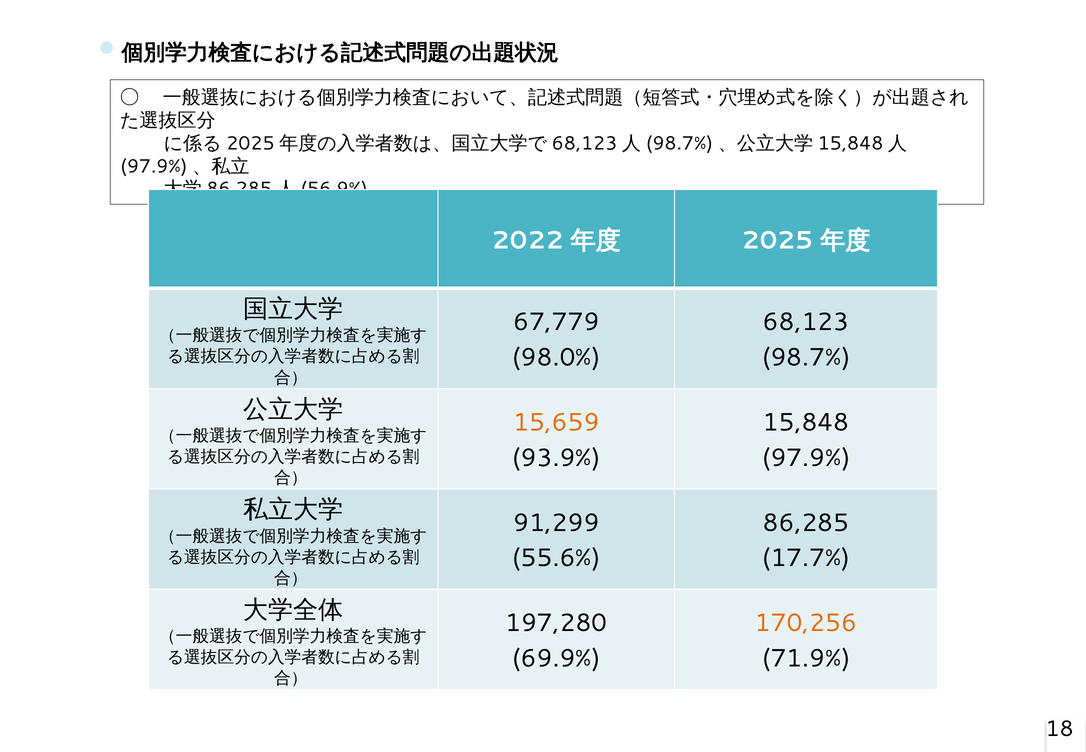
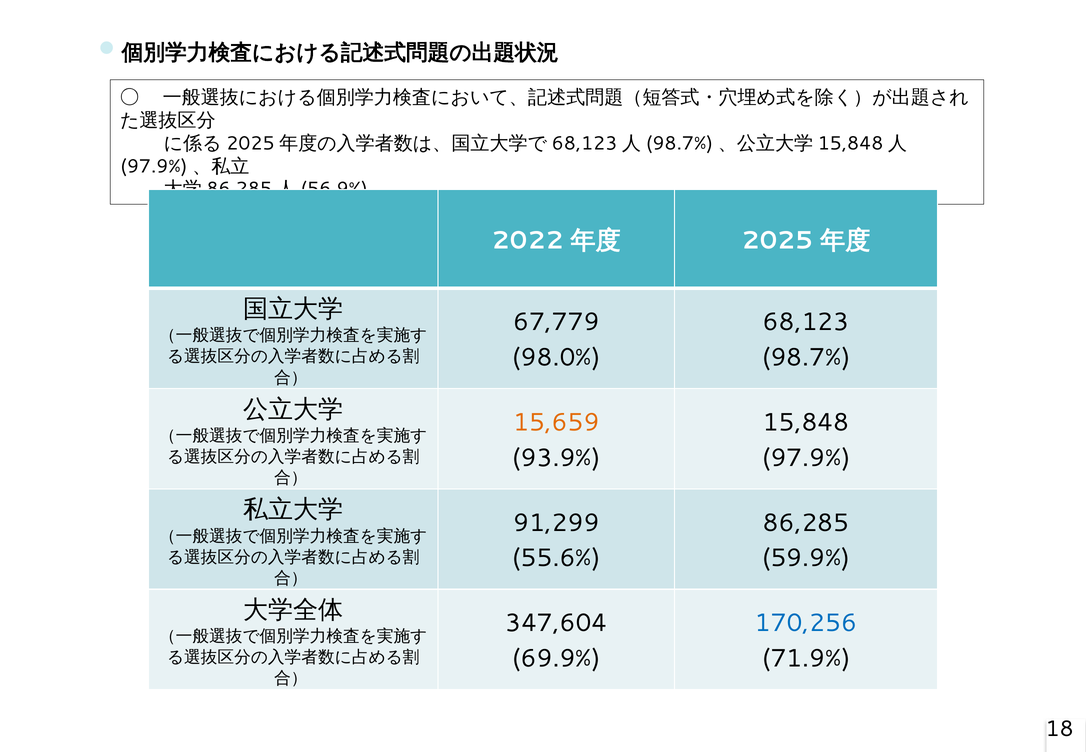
17.7%: 17.7% -> 59.9%
197,280: 197,280 -> 347,604
170,256 colour: orange -> blue
